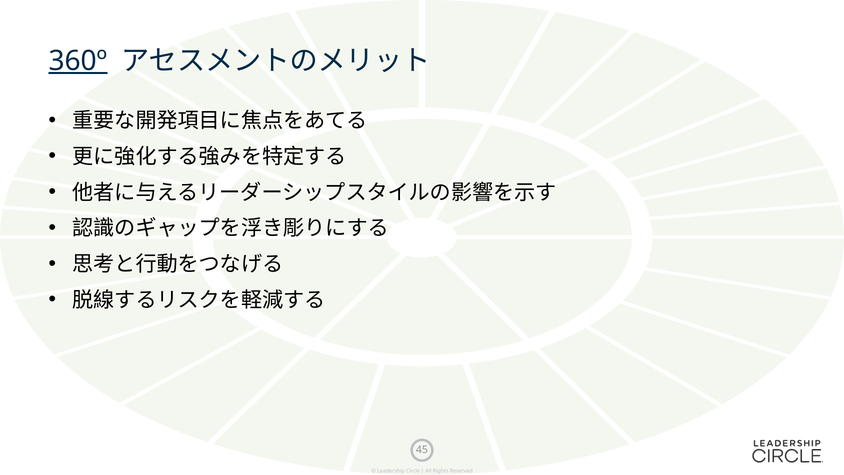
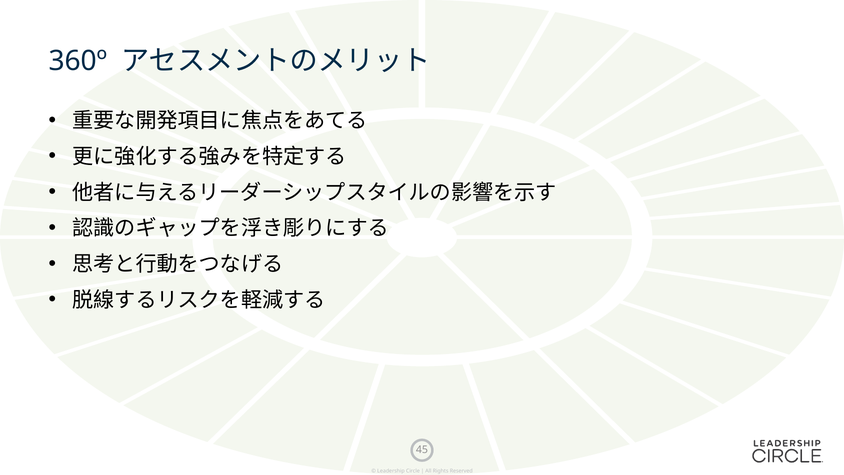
360º underline: present -> none
